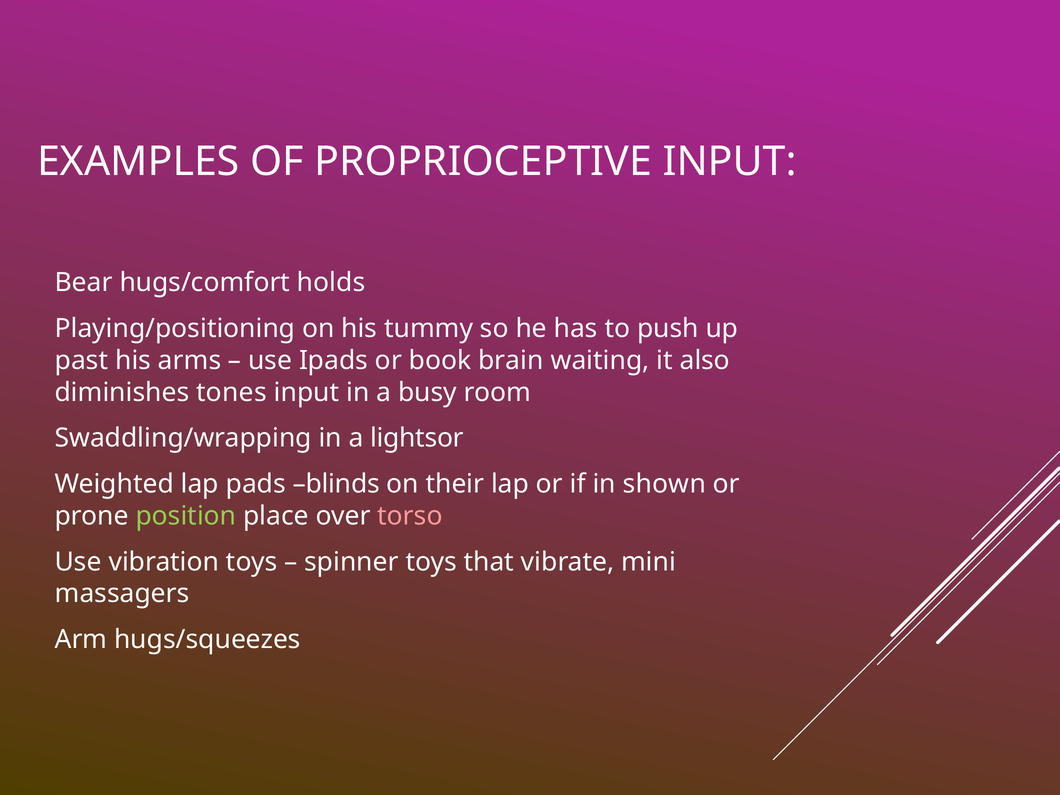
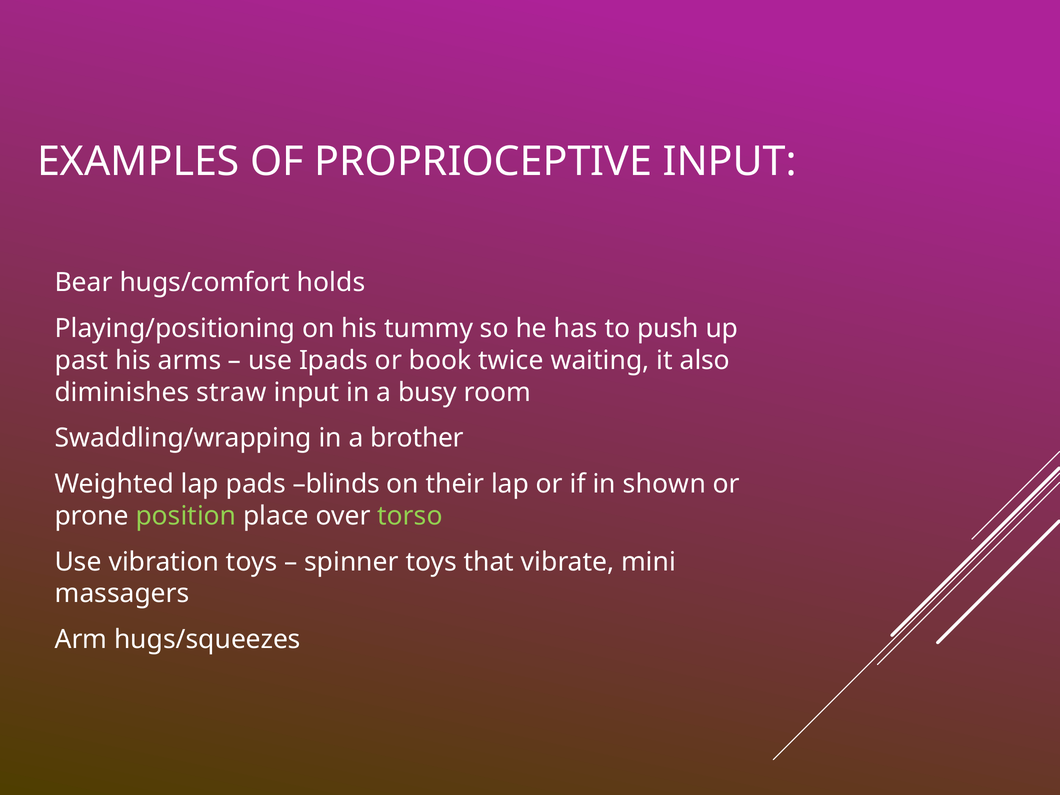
brain: brain -> twice
tones: tones -> straw
lightsor: lightsor -> brother
torso colour: pink -> light green
